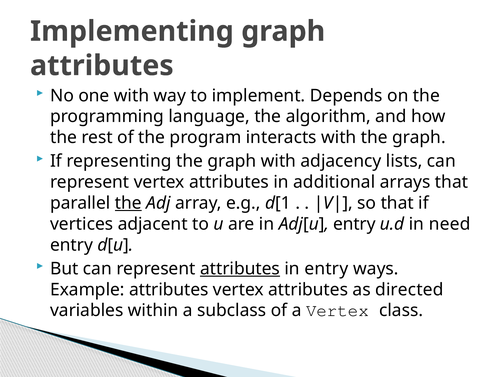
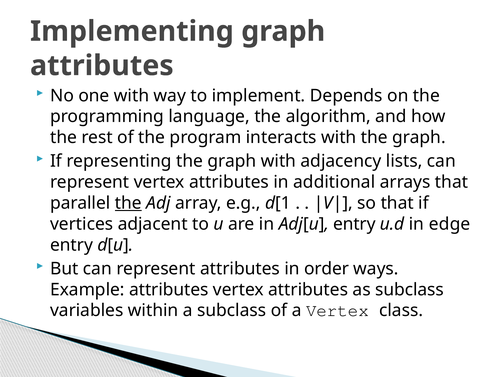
need: need -> edge
attributes at (240, 268) underline: present -> none
in entry: entry -> order
as directed: directed -> subclass
